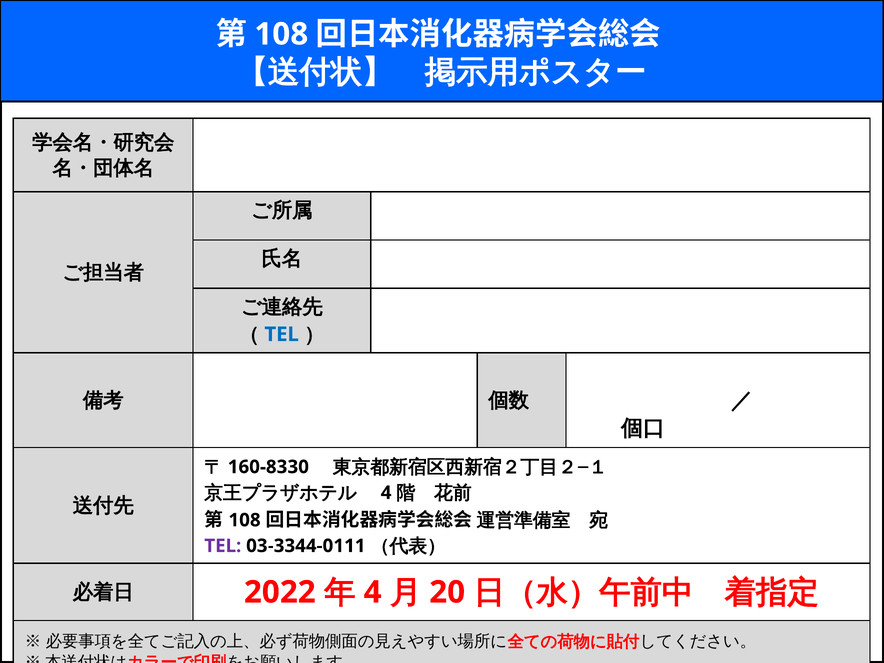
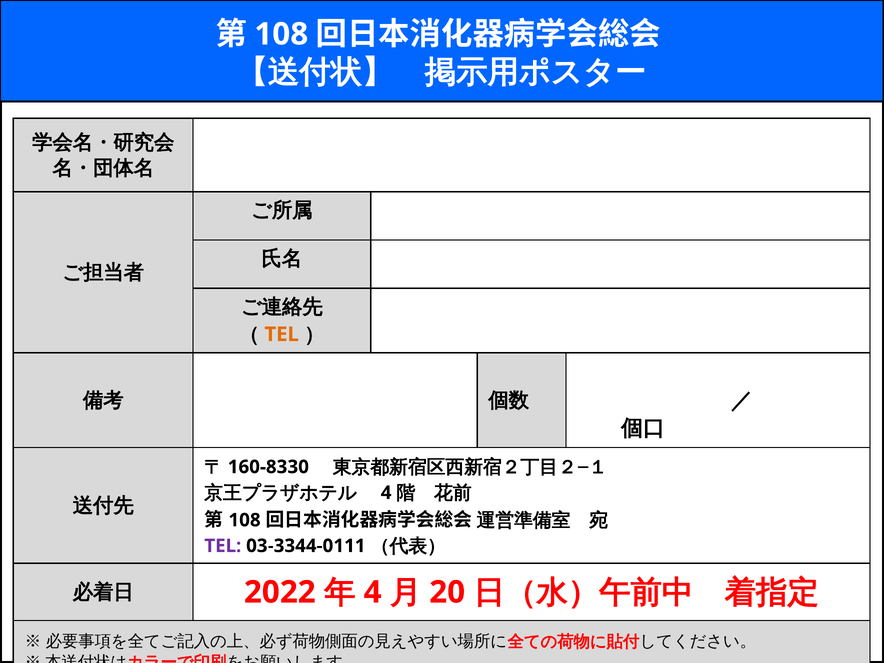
TEL at (282, 334) colour: blue -> orange
